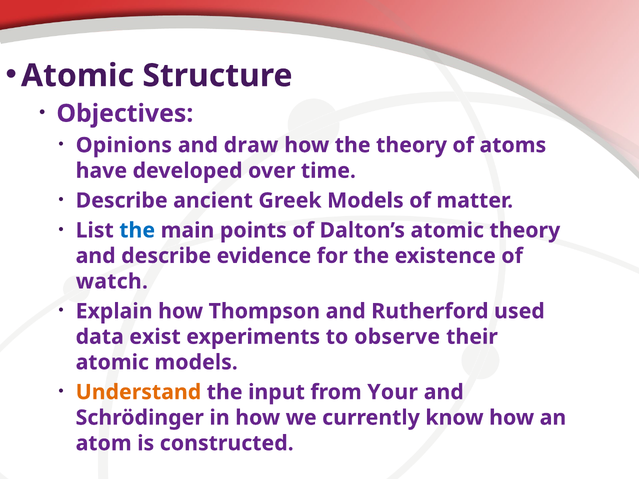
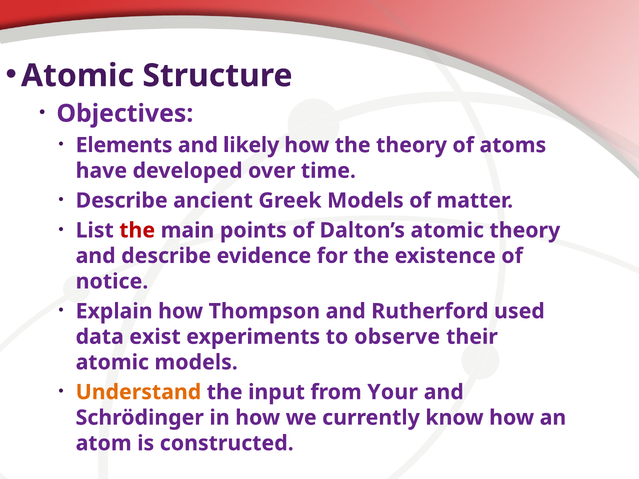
Opinions: Opinions -> Elements
draw: draw -> likely
the at (137, 230) colour: blue -> red
watch: watch -> notice
